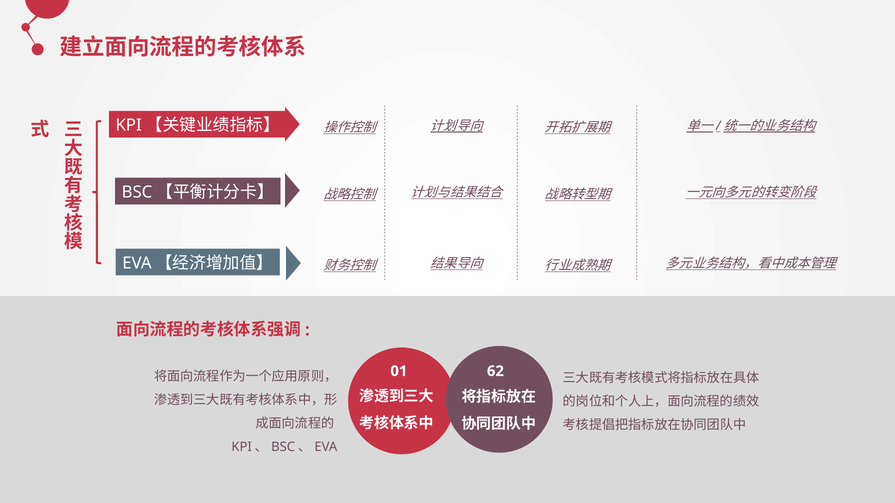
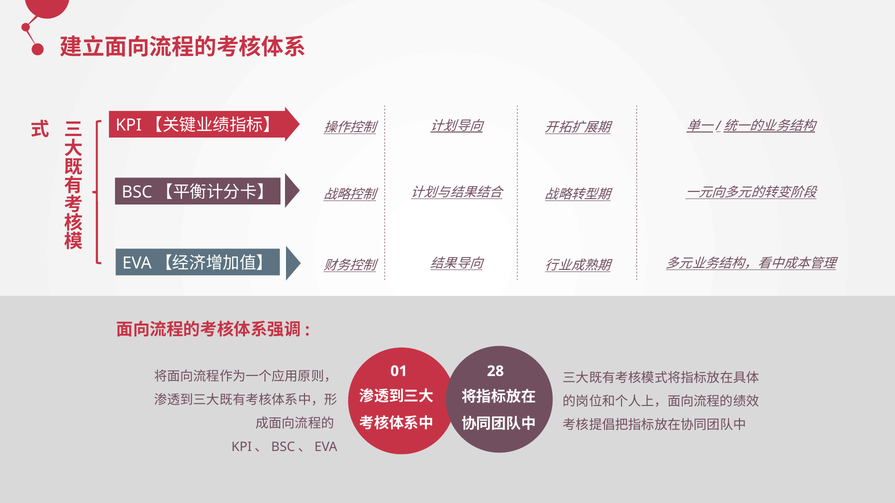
62: 62 -> 28
